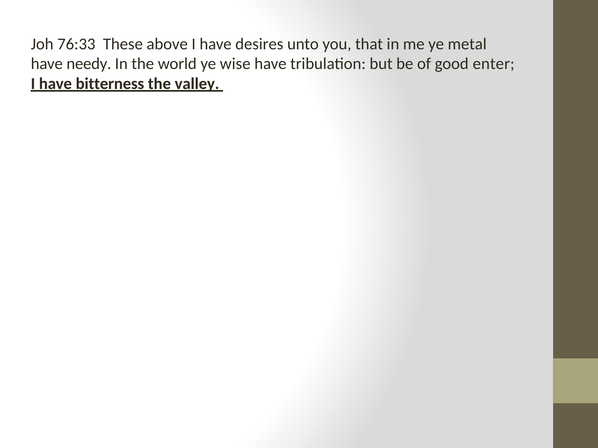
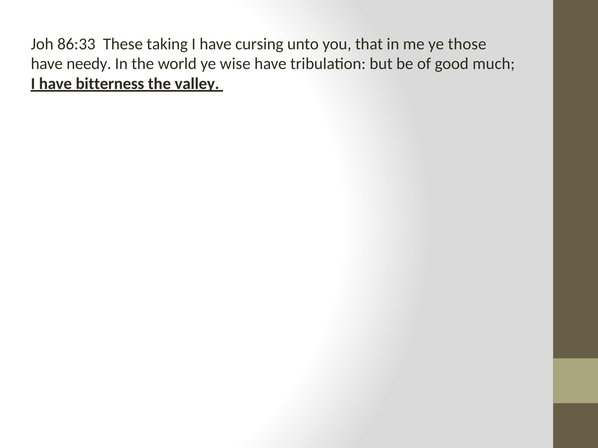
76:33: 76:33 -> 86:33
above: above -> taking
desires: desires -> cursing
metal: metal -> those
enter: enter -> much
